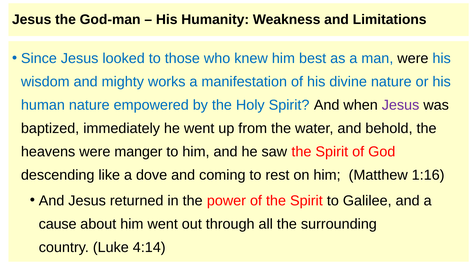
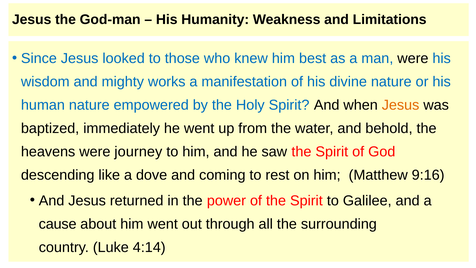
Jesus at (401, 105) colour: purple -> orange
manger: manger -> journey
1:16: 1:16 -> 9:16
